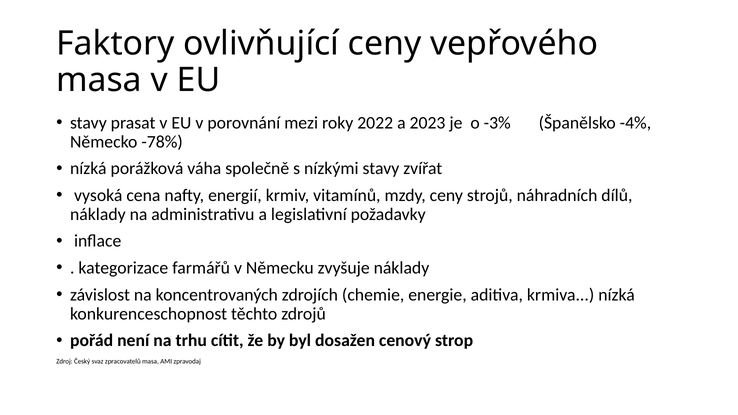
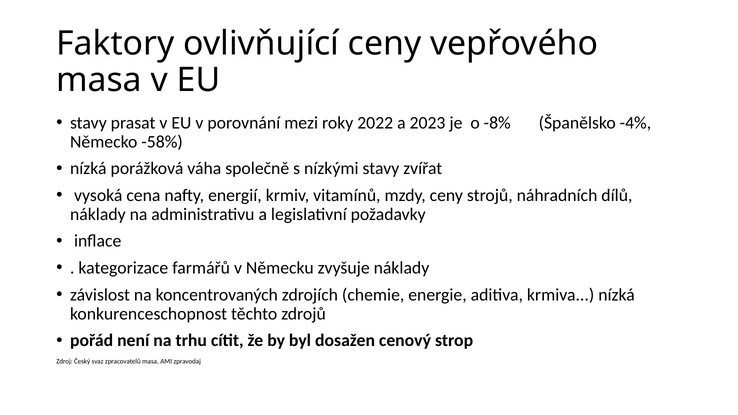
-3%: -3% -> -8%
-78%: -78% -> -58%
